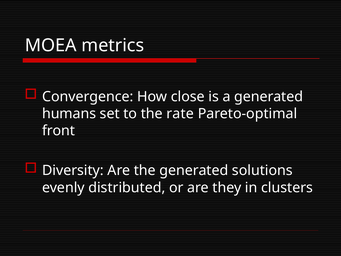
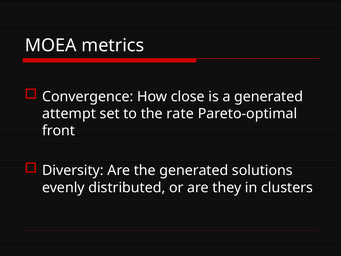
humans: humans -> attempt
